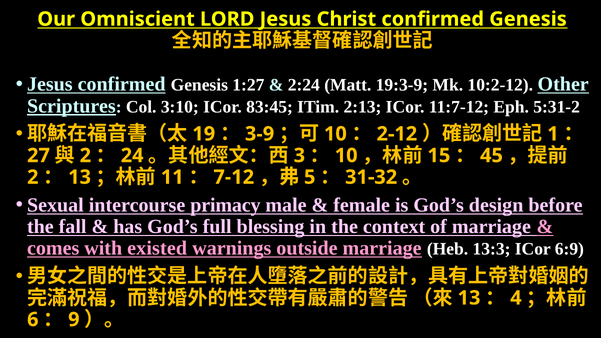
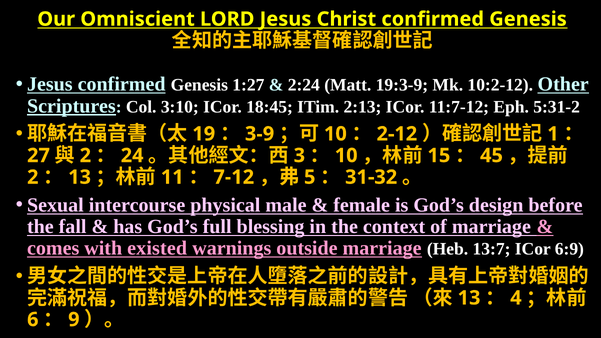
83:45: 83:45 -> 18:45
primacy: primacy -> physical
13:3: 13:3 -> 13:7
